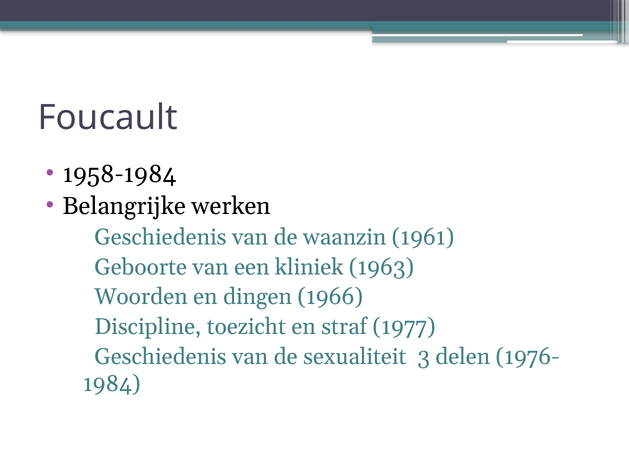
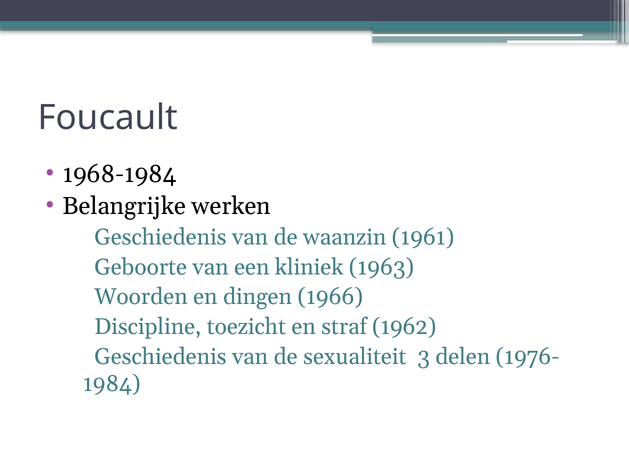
1958-1984: 1958-1984 -> 1968-1984
1977: 1977 -> 1962
